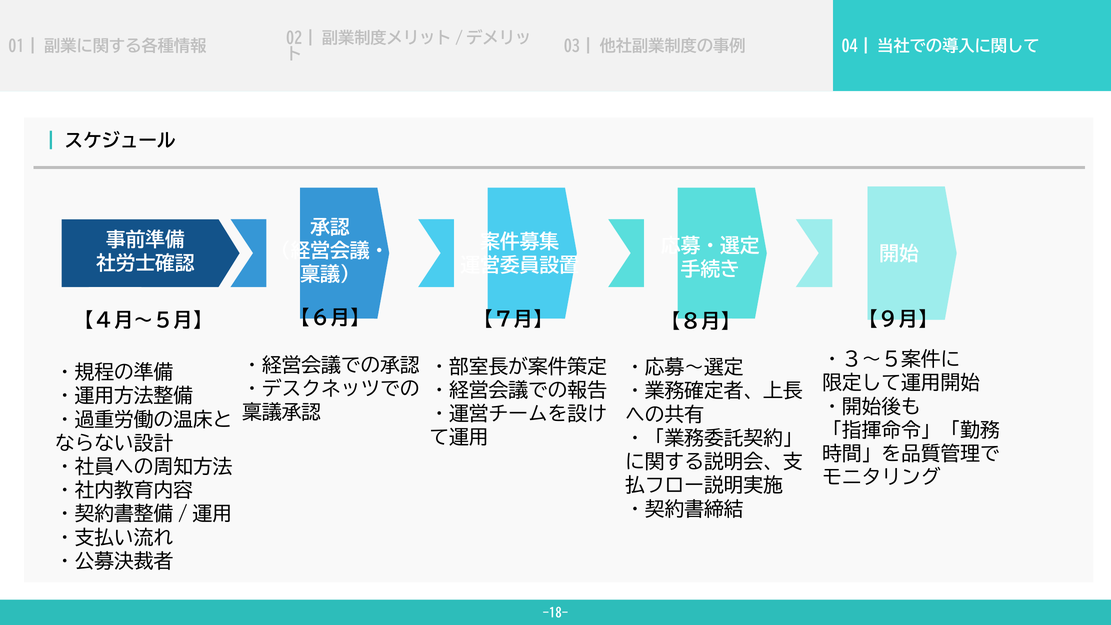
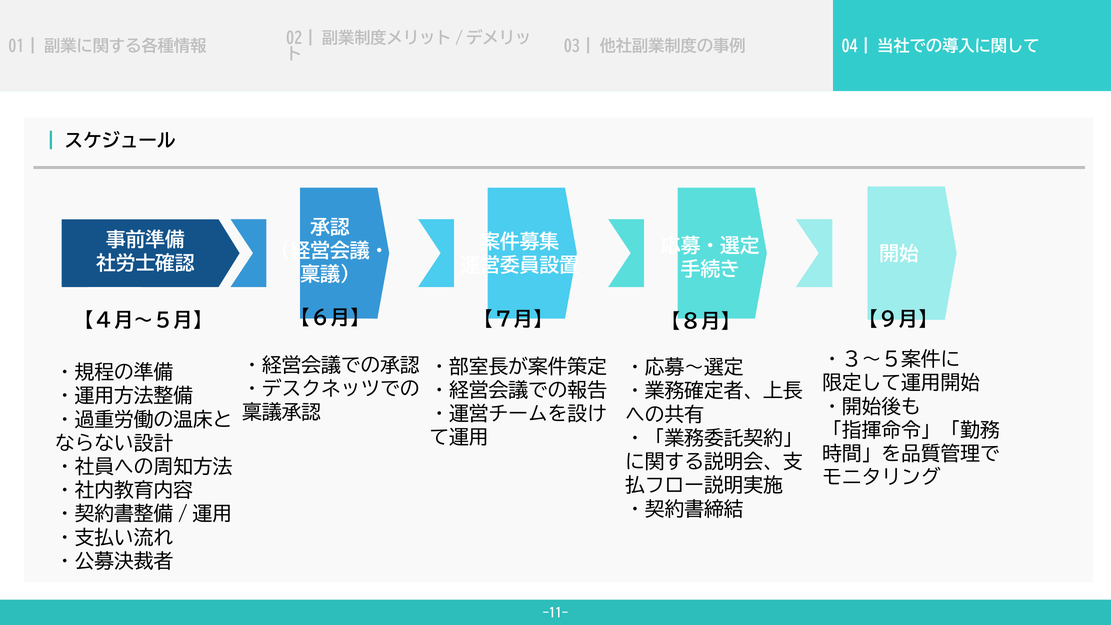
-18-: -18- -> -11-
